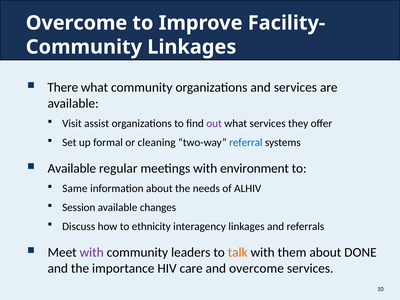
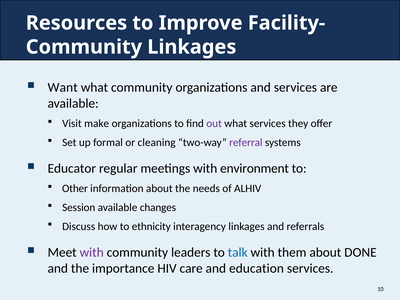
Overcome at (77, 23): Overcome -> Resources
There: There -> Want
assist: assist -> make
referral colour: blue -> purple
Available at (72, 168): Available -> Educator
Same: Same -> Other
talk colour: orange -> blue
and overcome: overcome -> education
